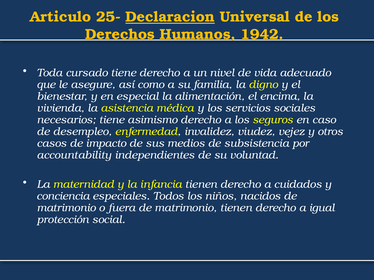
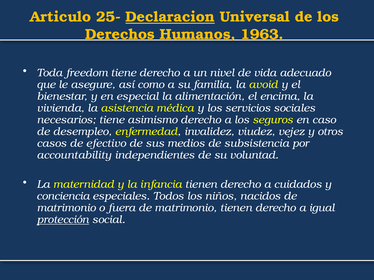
1942: 1942 -> 1963
cursado: cursado -> freedom
digno: digno -> avoid
impacto: impacto -> efectivo
protección underline: none -> present
